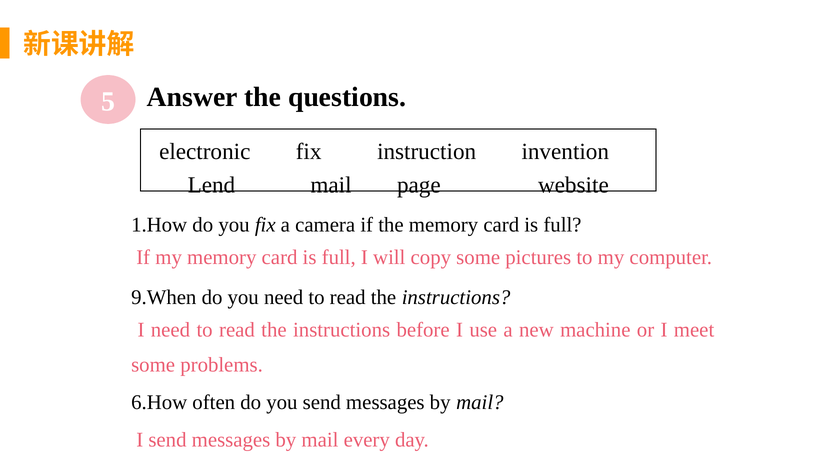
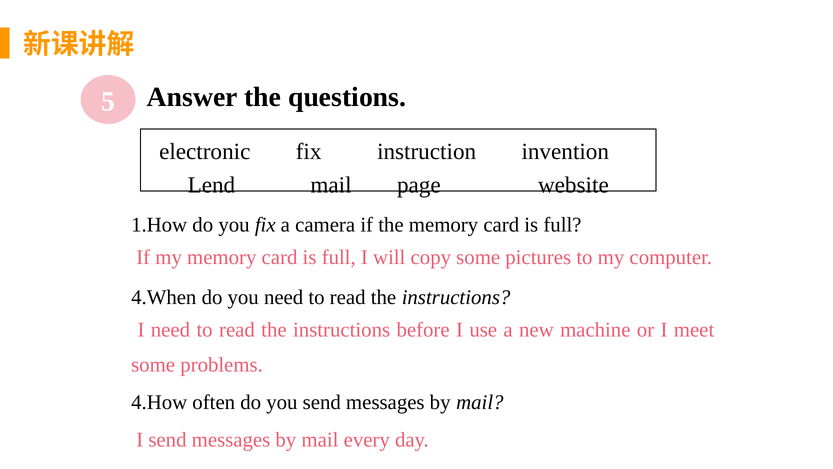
9.When: 9.When -> 4.When
6.How: 6.How -> 4.How
